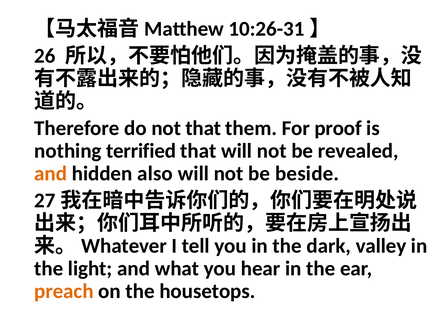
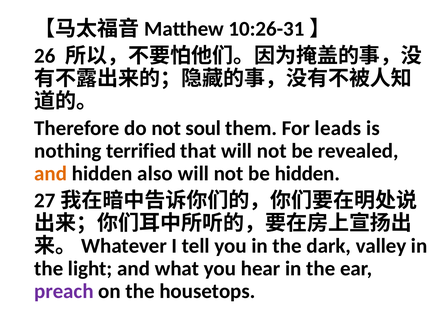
not that: that -> soul
proof: proof -> leads
be beside: beside -> hidden
preach colour: orange -> purple
